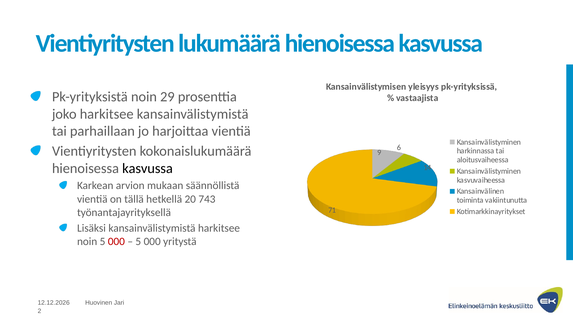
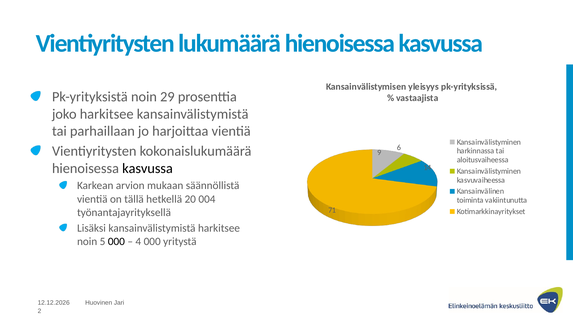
743: 743 -> 004
000 at (116, 242) colour: red -> black
5 at (138, 242): 5 -> 4
